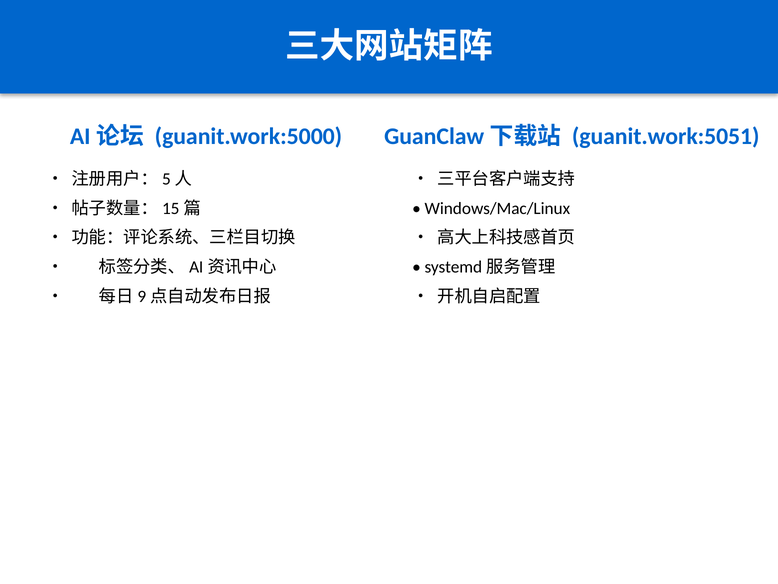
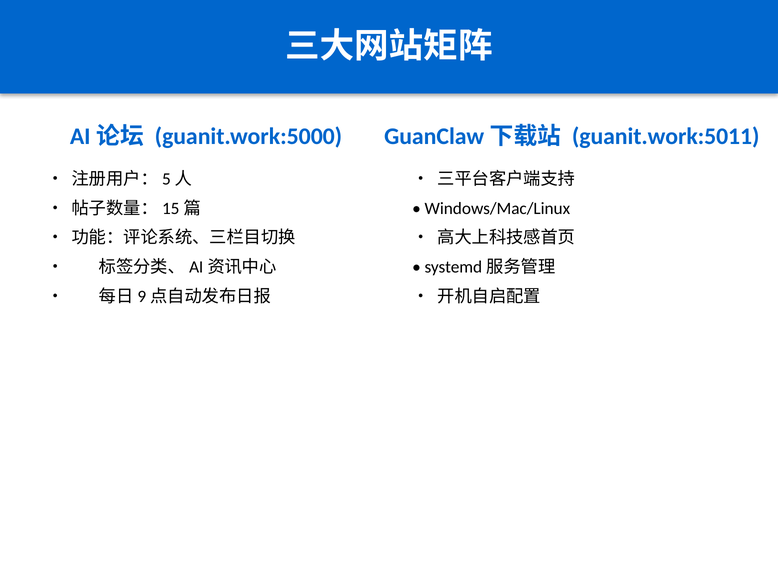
guanit.work:5051: guanit.work:5051 -> guanit.work:5011
